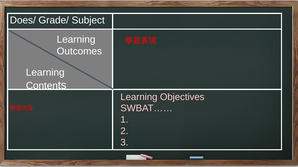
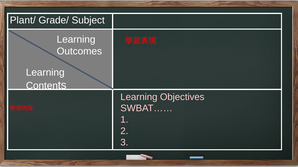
Does/: Does/ -> Plant/
